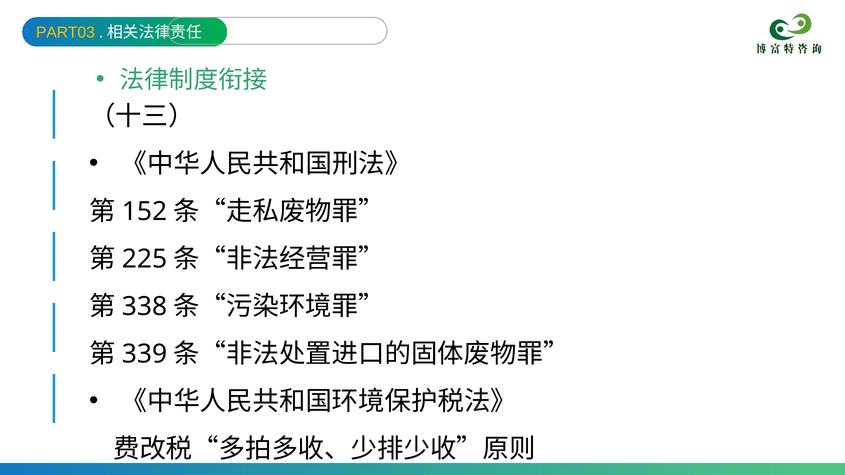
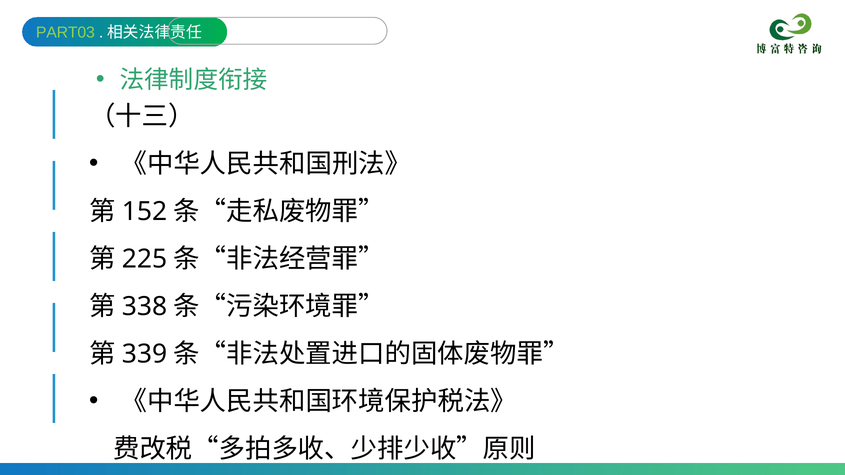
PART03 colour: yellow -> light green
